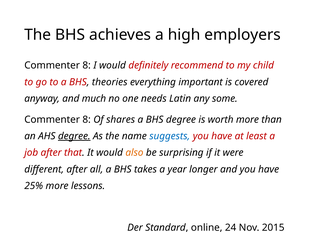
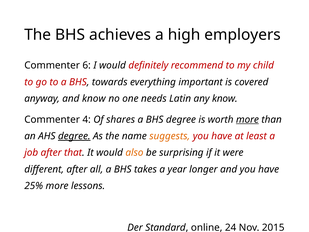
8 at (87, 65): 8 -> 6
theories: theories -> towards
and much: much -> know
any some: some -> know
8 at (87, 119): 8 -> 4
more at (247, 119) underline: none -> present
suggests colour: blue -> orange
